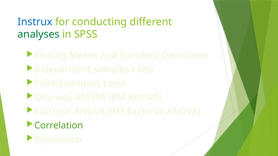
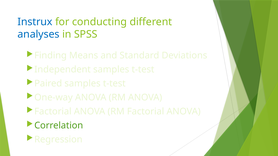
analyses colour: green -> blue
